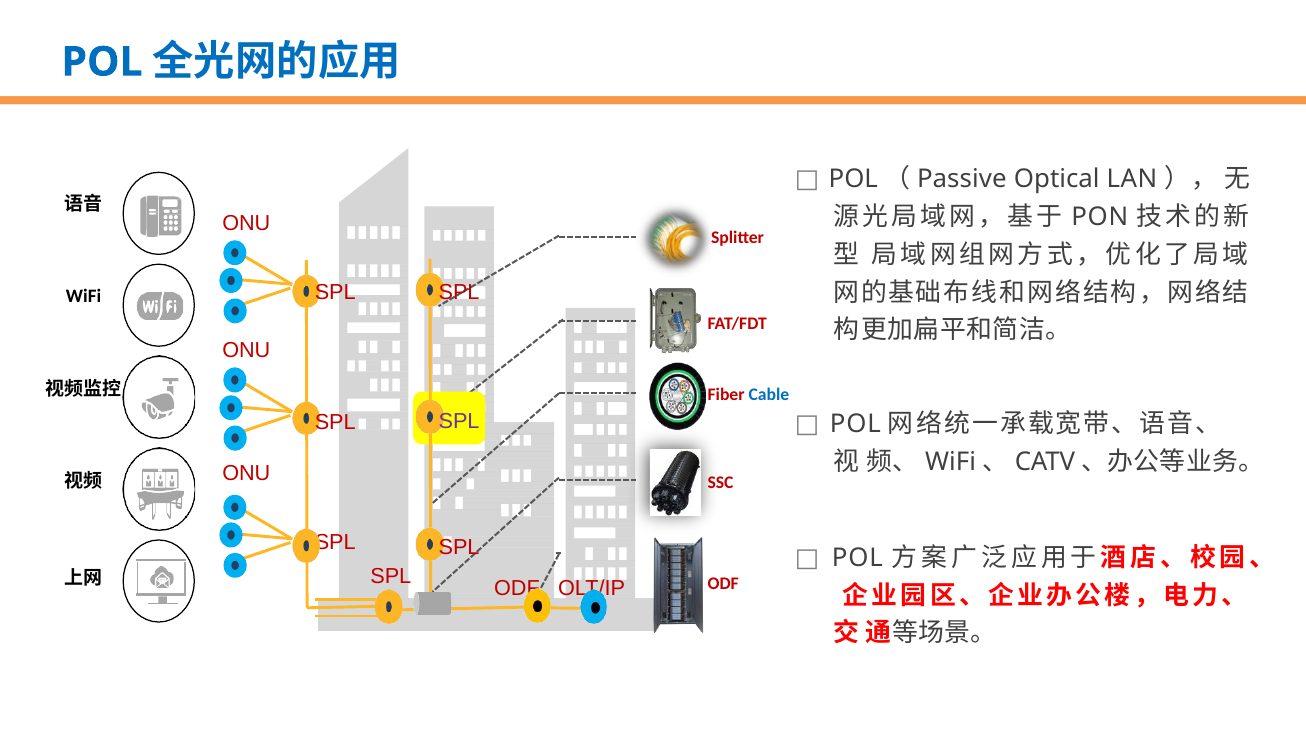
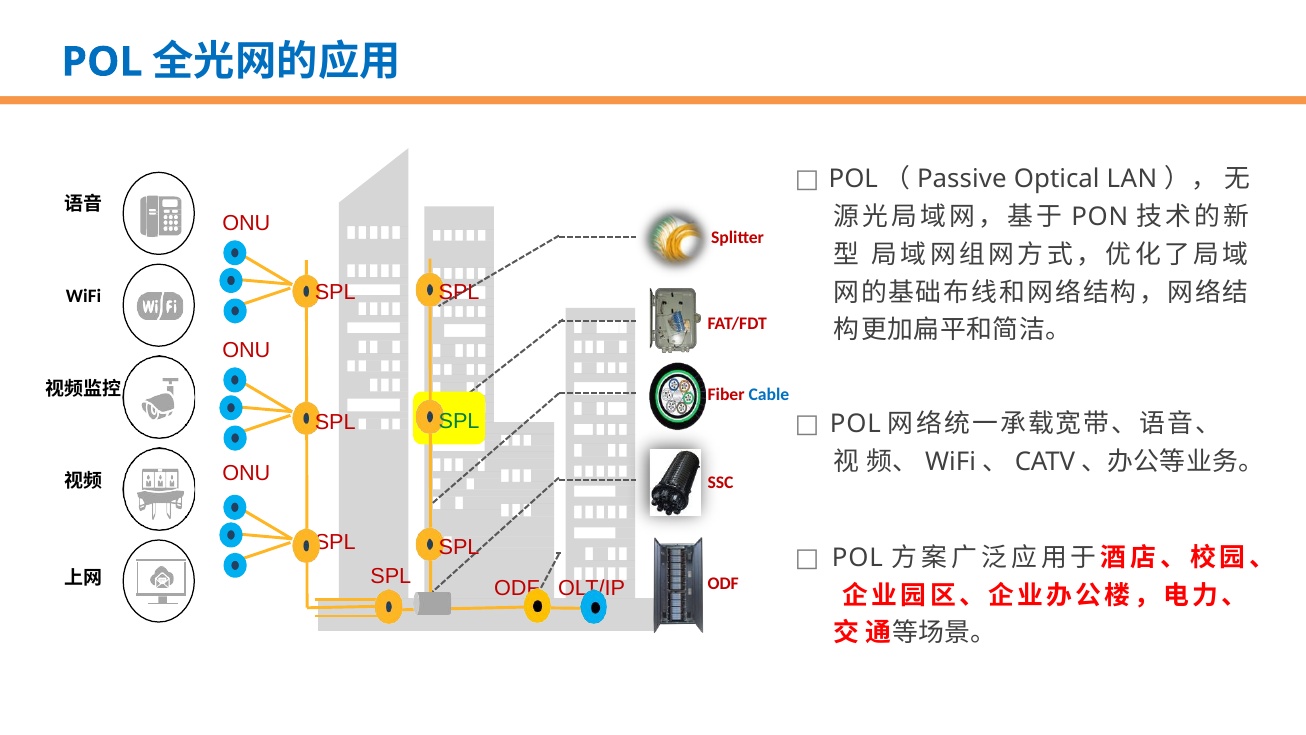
SPL at (459, 421) colour: purple -> green
